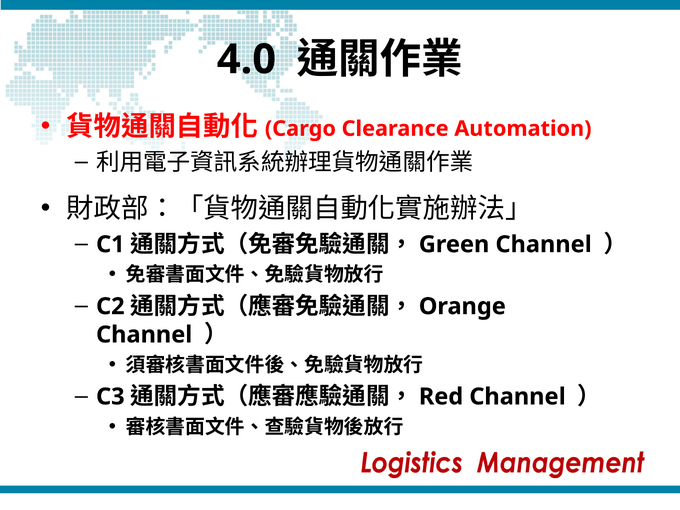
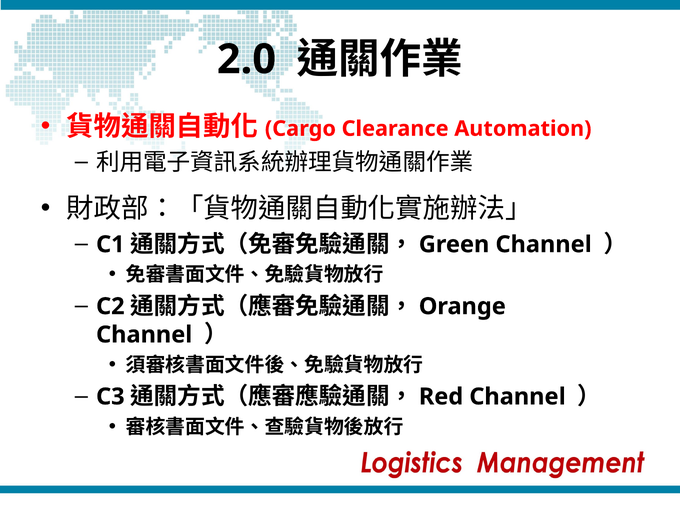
4.0: 4.0 -> 2.0
